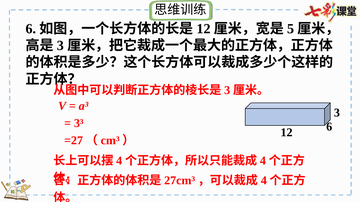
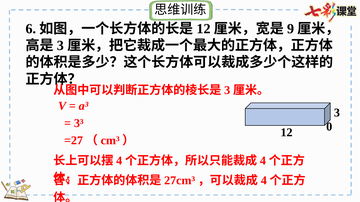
5: 5 -> 9
12 6: 6 -> 0
